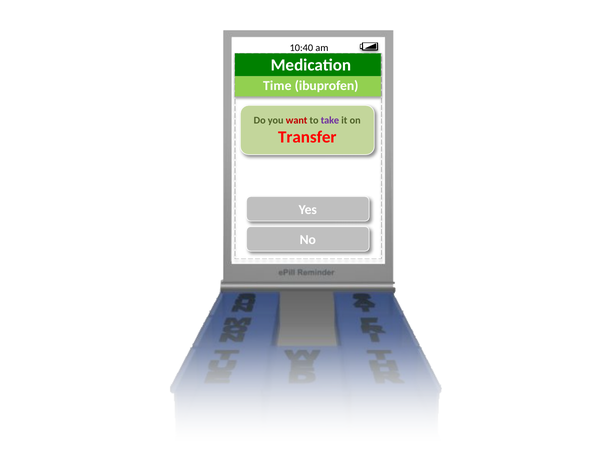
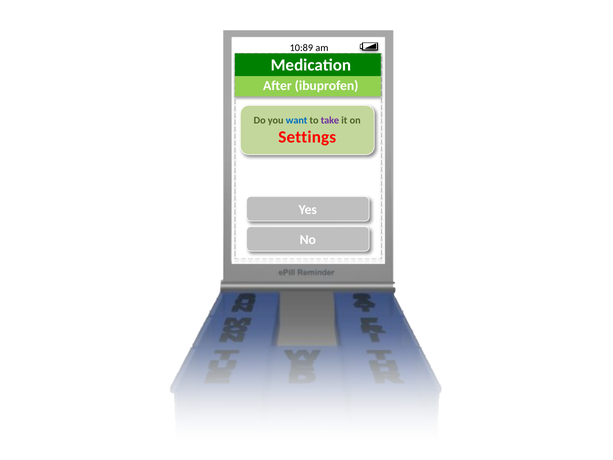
10:40: 10:40 -> 10:89
Time: Time -> After
want colour: red -> blue
Transfer: Transfer -> Settings
